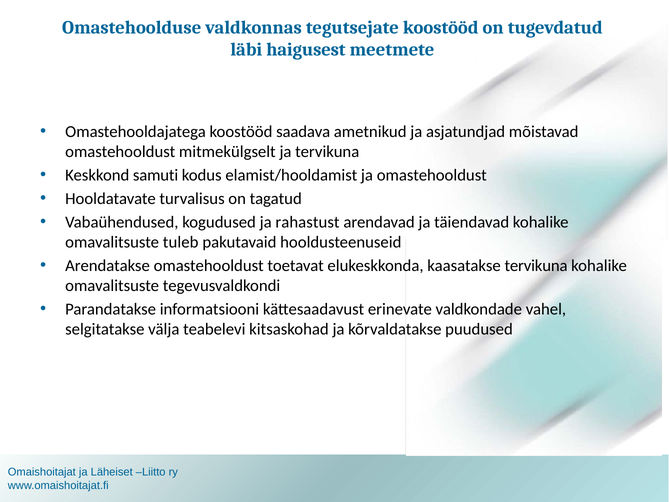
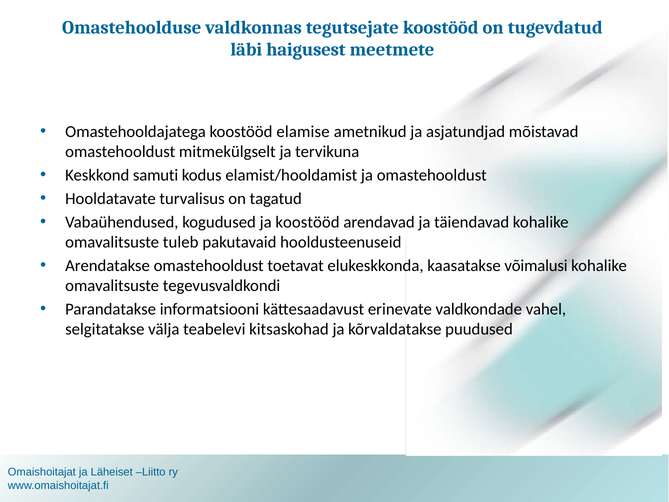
saadava: saadava -> elamise
ja rahastust: rahastust -> koostööd
kaasatakse tervikuna: tervikuna -> võimalusi
